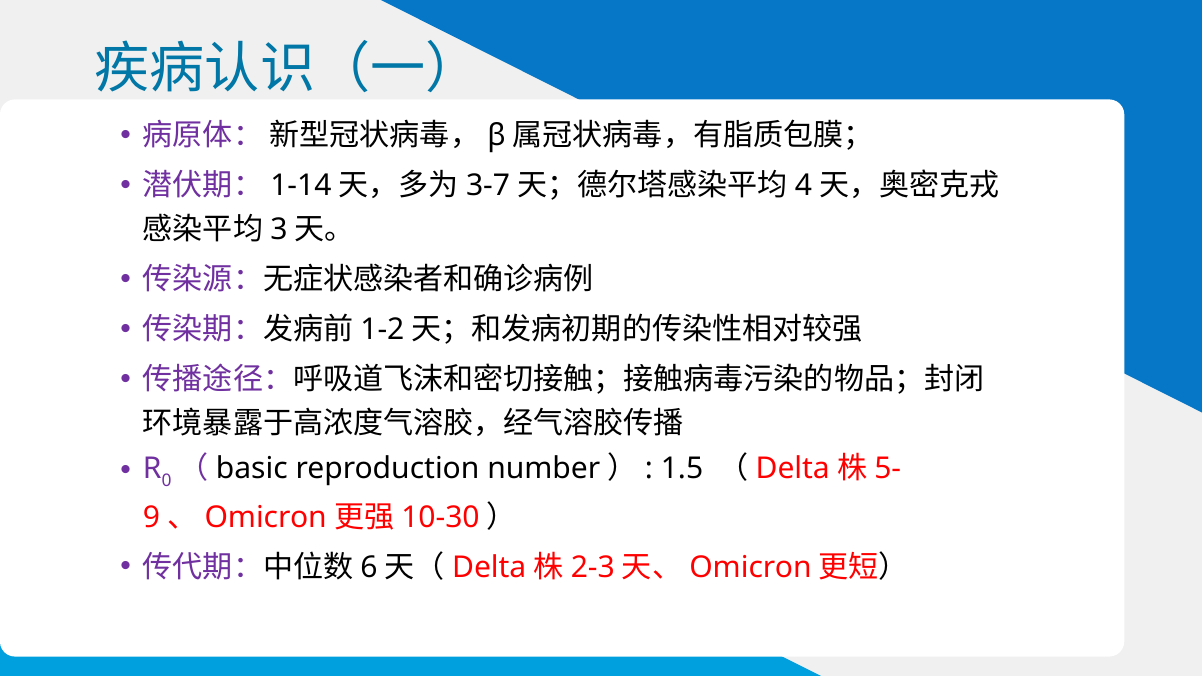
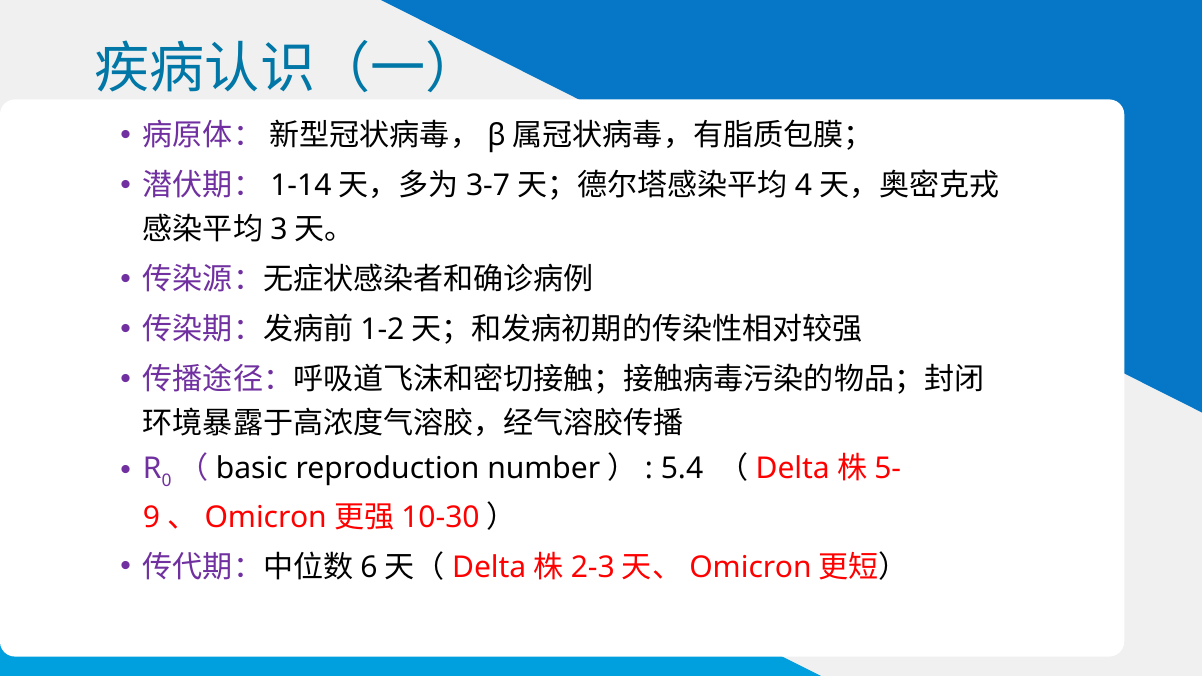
1.5: 1.5 -> 5.4
